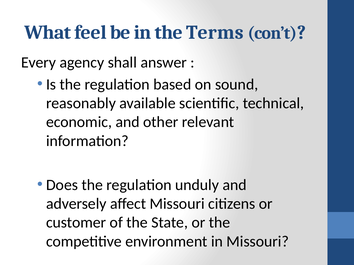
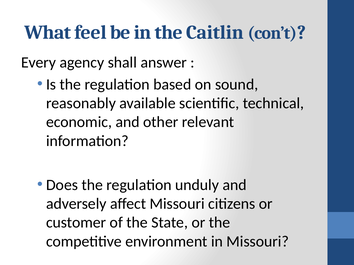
Terms: Terms -> Caitlin
